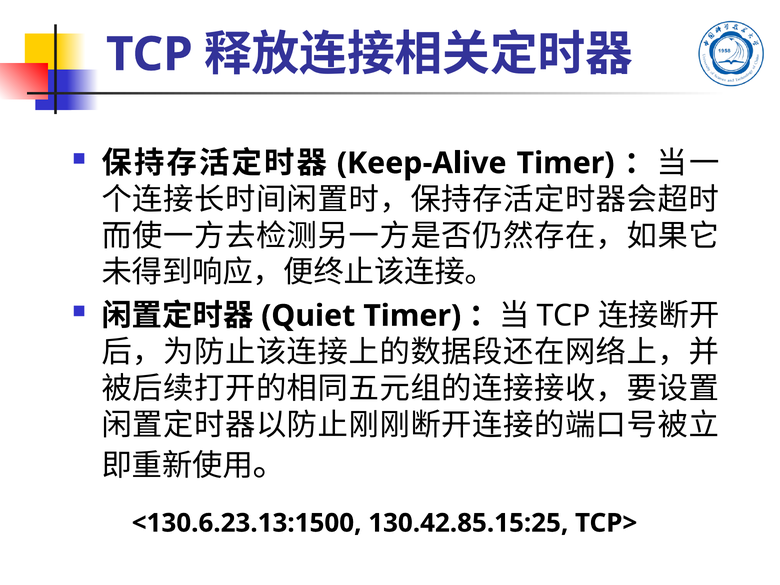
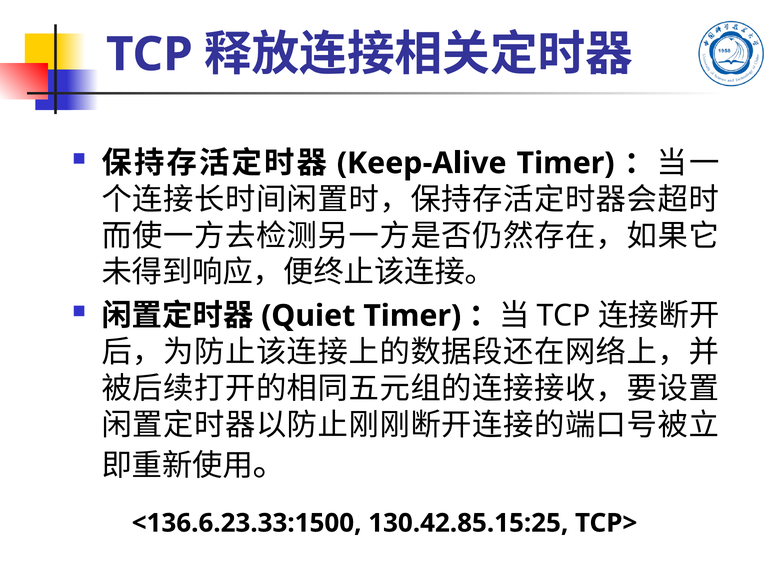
<130.6.23.13:1500: <130.6.23.13:1500 -> <136.6.23.33:1500
